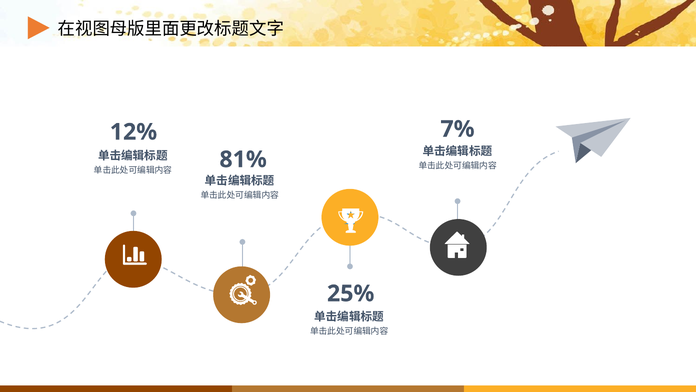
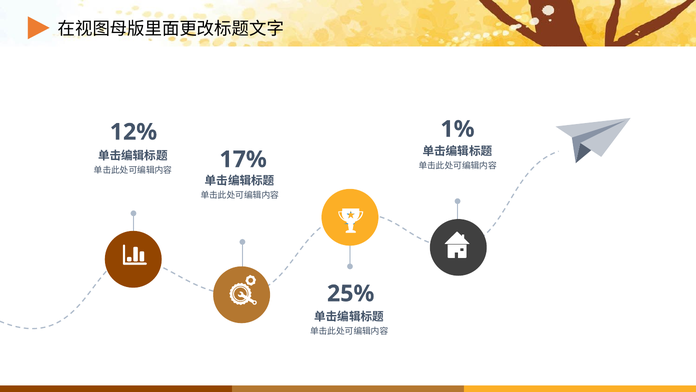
7%: 7% -> 1%
81%: 81% -> 17%
